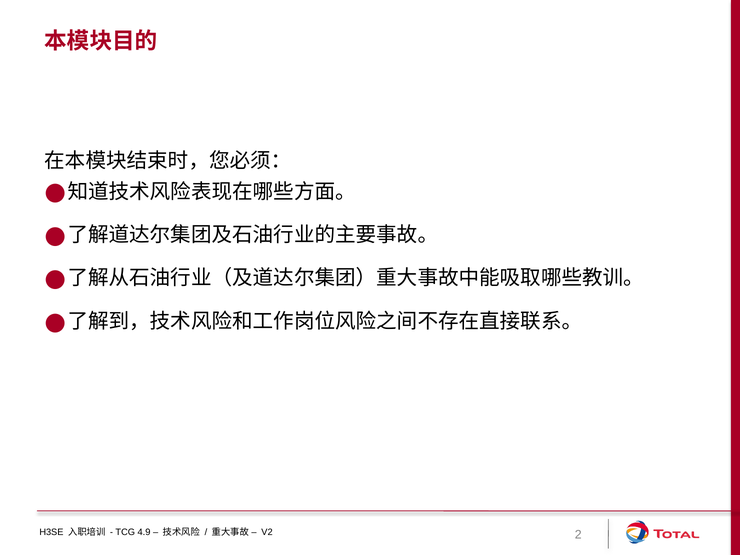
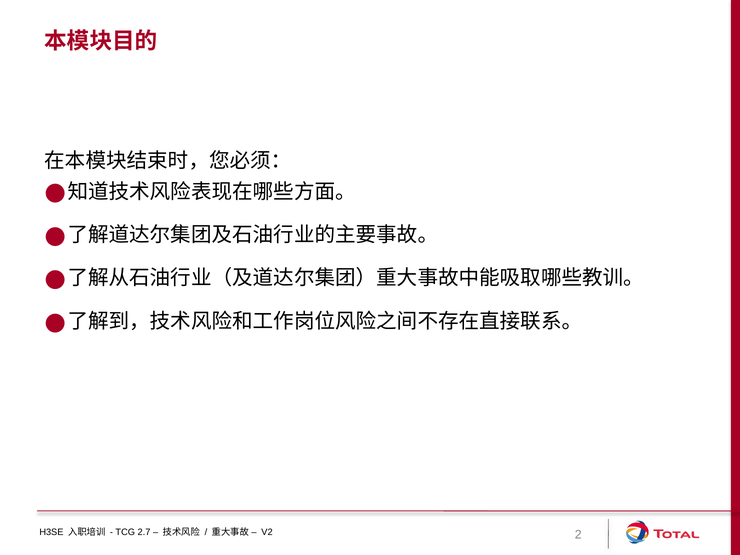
4.9: 4.9 -> 2.7
